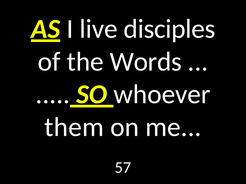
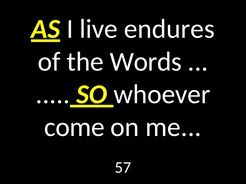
disciples: disciples -> endures
them: them -> come
